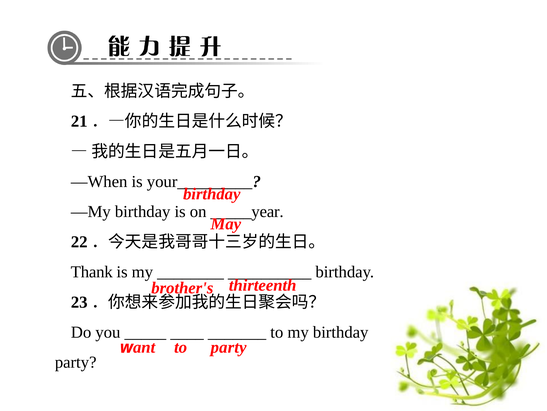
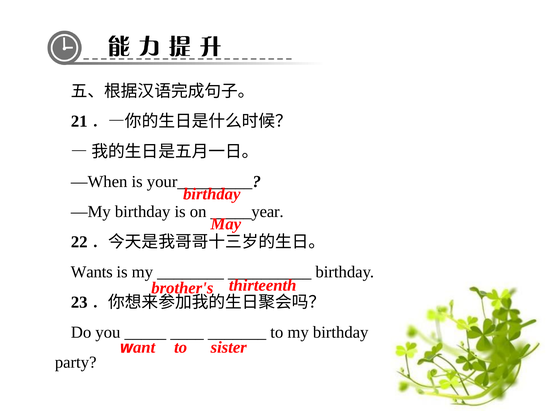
Thank: Thank -> Wants
party at (229, 347): party -> sister
